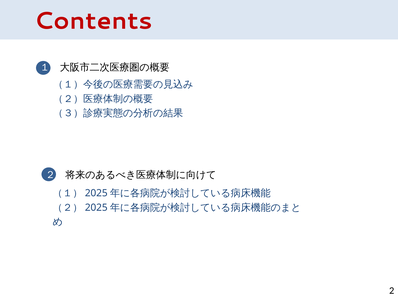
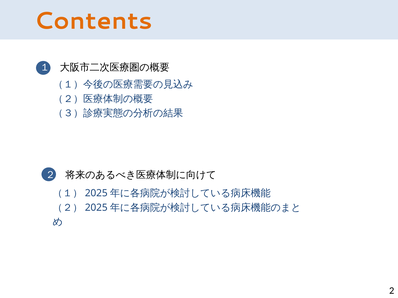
Contents colour: red -> orange
